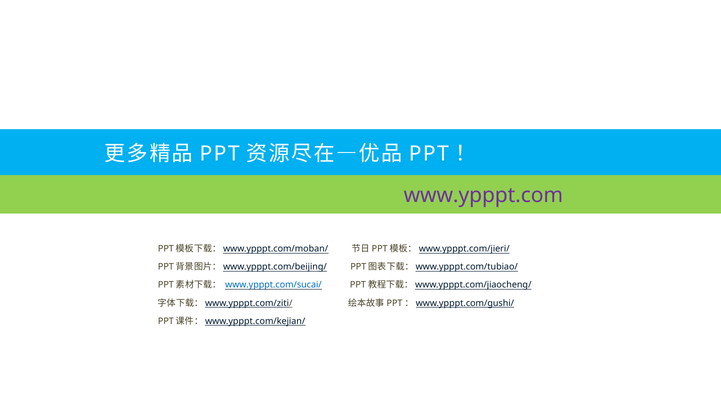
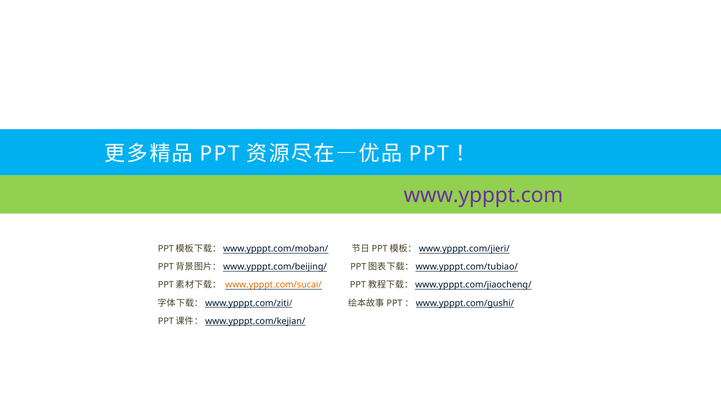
www.ypppt.com/sucai/ colour: blue -> orange
